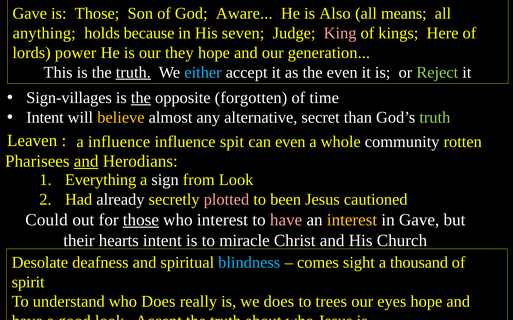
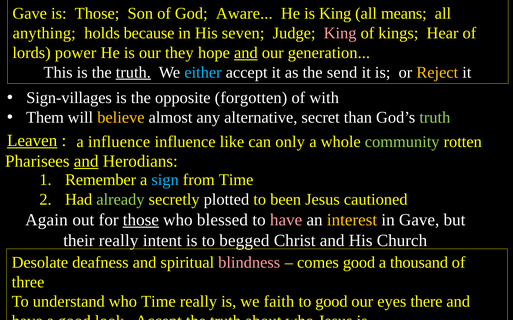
is Also: Also -> King
Here: Here -> Hear
and at (246, 53) underline: none -> present
the even: even -> send
Reject colour: light green -> yellow
the at (141, 98) underline: present -> none
time: time -> with
Intent at (45, 118): Intent -> Them
Leaven underline: none -> present
spit: spit -> like
can even: even -> only
community colour: white -> light green
Everything: Everything -> Remember
sign colour: white -> light blue
from Look: Look -> Time
already colour: white -> light green
plotted colour: pink -> white
Could: Could -> Again
who interest: interest -> blessed
their hearts: hearts -> really
miracle: miracle -> begged
blindness colour: light blue -> pink
comes sight: sight -> good
spirit: spirit -> three
who Does: Does -> Time
we does: does -> faith
to trees: trees -> good
eyes hope: hope -> there
